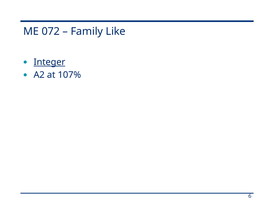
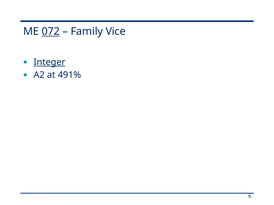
072 underline: none -> present
Like: Like -> Vice
107%: 107% -> 491%
